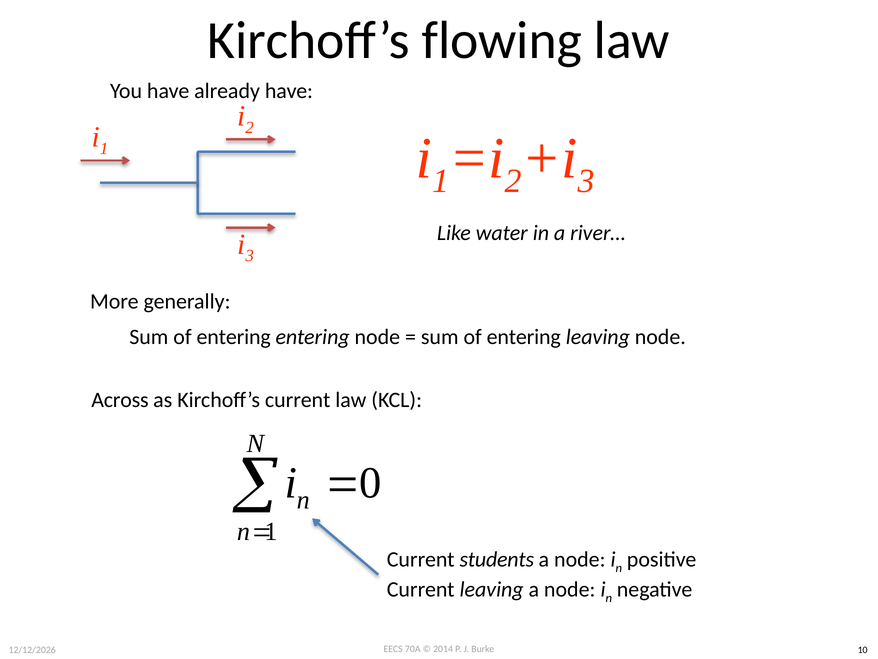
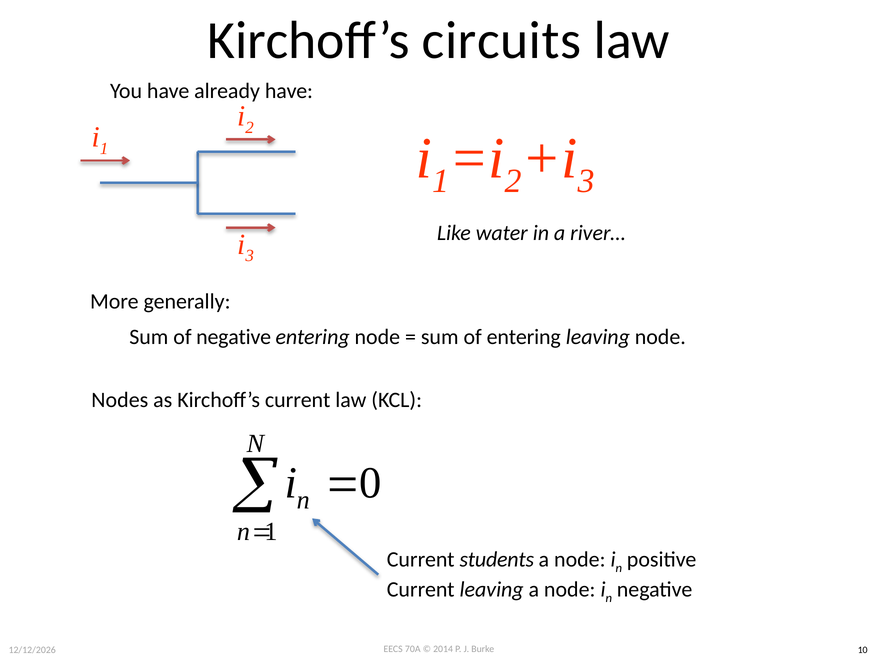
flowing: flowing -> circuits
entering at (234, 337): entering -> negative
Across: Across -> Nodes
